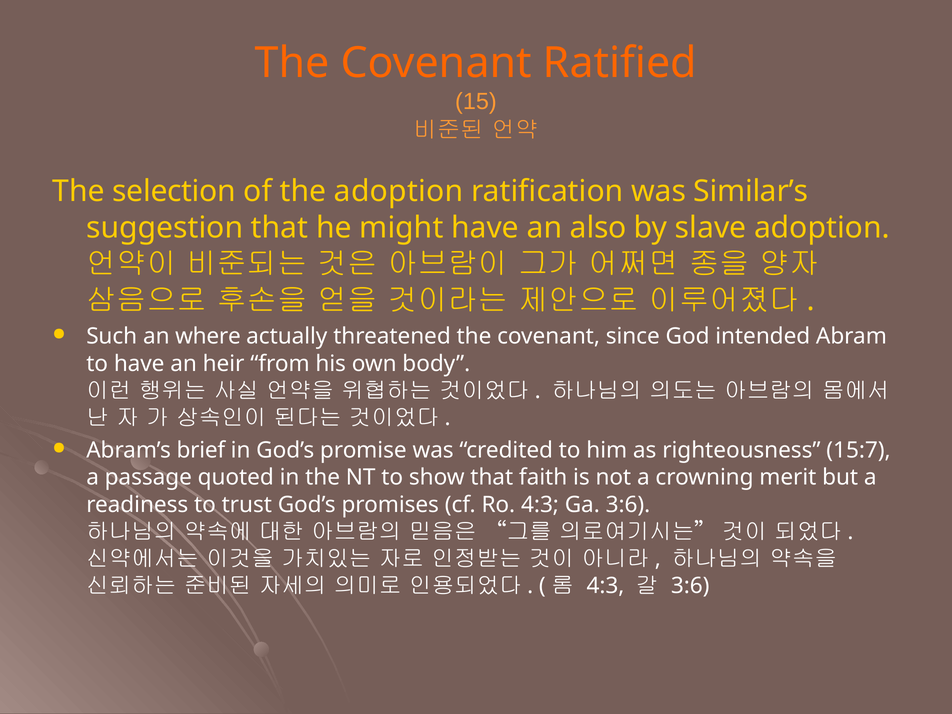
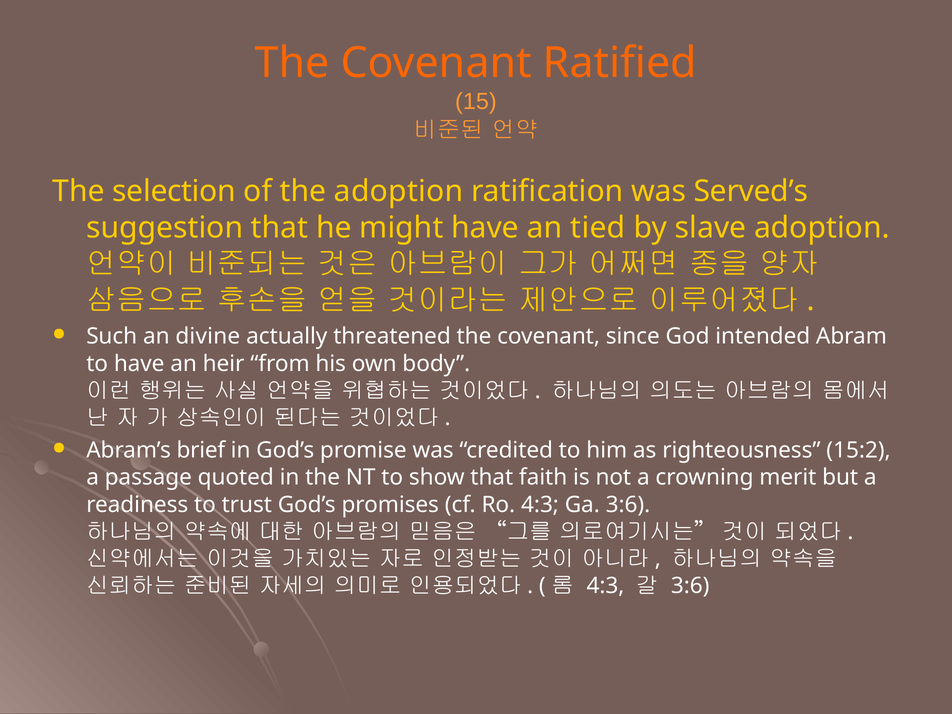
Similar’s: Similar’s -> Served’s
also: also -> tied
where: where -> divine
15:7: 15:7 -> 15:2
